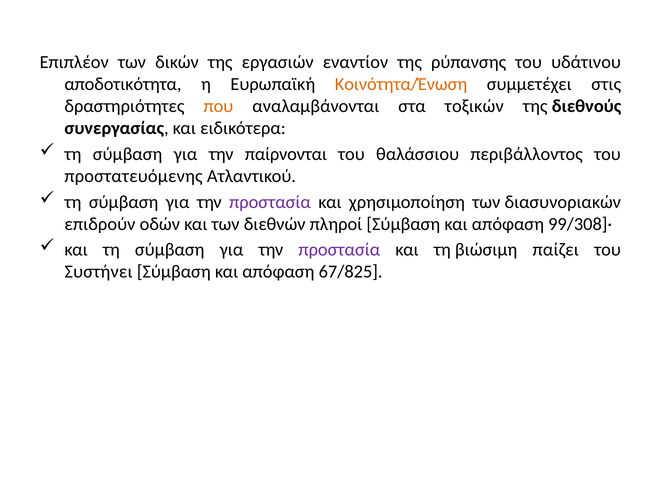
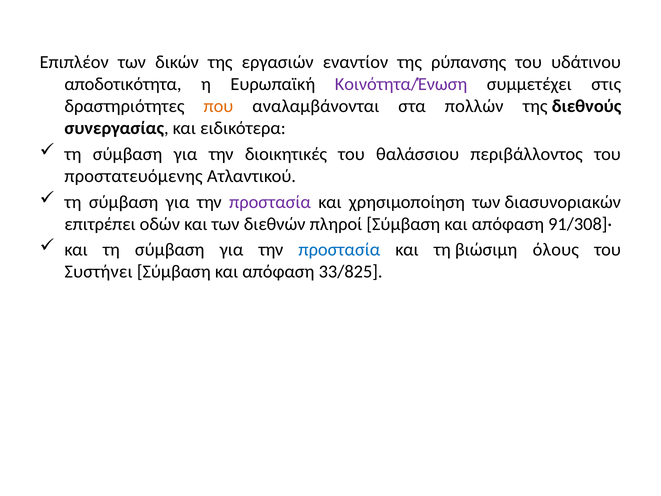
Κοινότητα/Ένωση colour: orange -> purple
τοξικών: τοξικών -> πολλών
παίρνονται: παίρνονται -> διοικητικές
επιδρούν: επιδρούν -> επιτρέπει
99/308]·: 99/308]· -> 91/308]·
προστασία at (339, 250) colour: purple -> blue
παίζει: παίζει -> όλους
67/825: 67/825 -> 33/825
